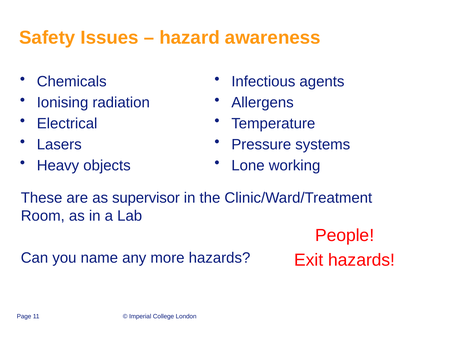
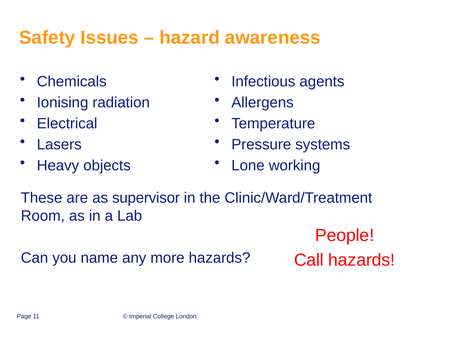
Exit: Exit -> Call
